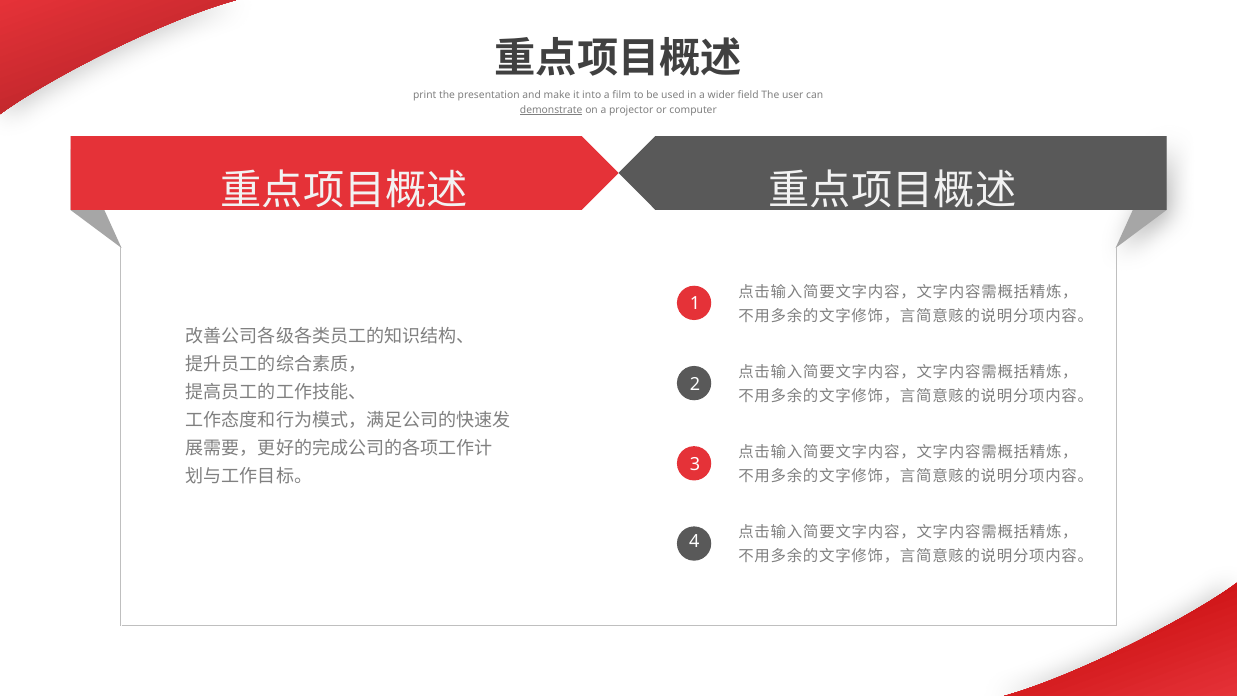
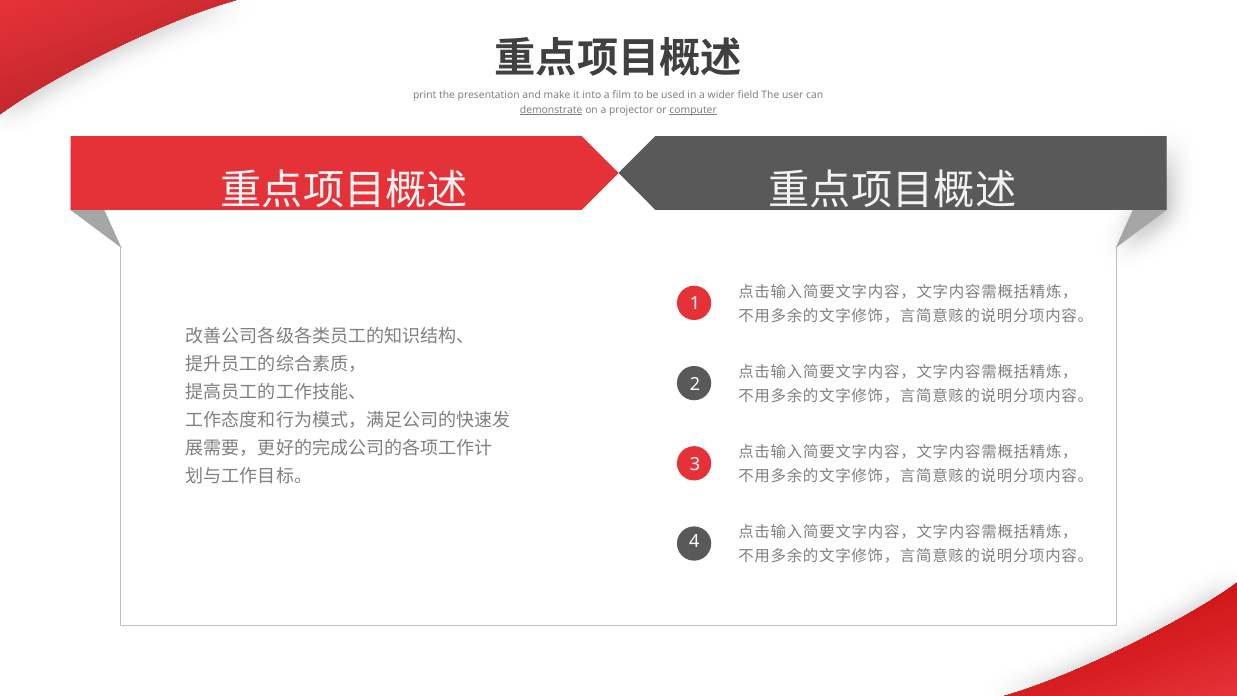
computer underline: none -> present
